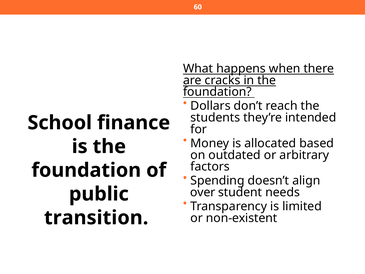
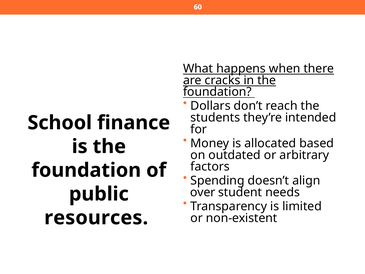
transition: transition -> resources
